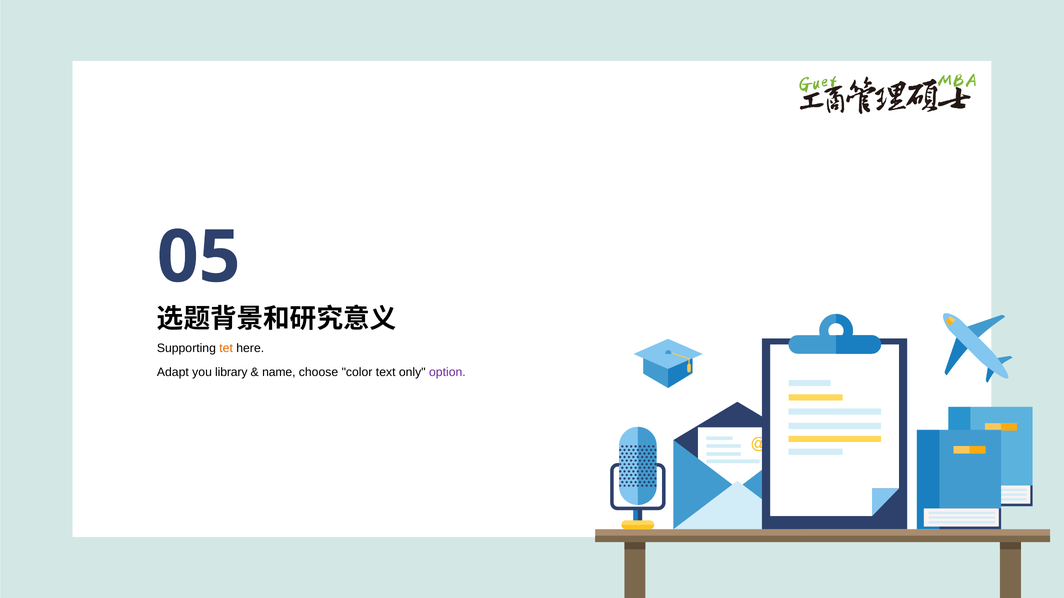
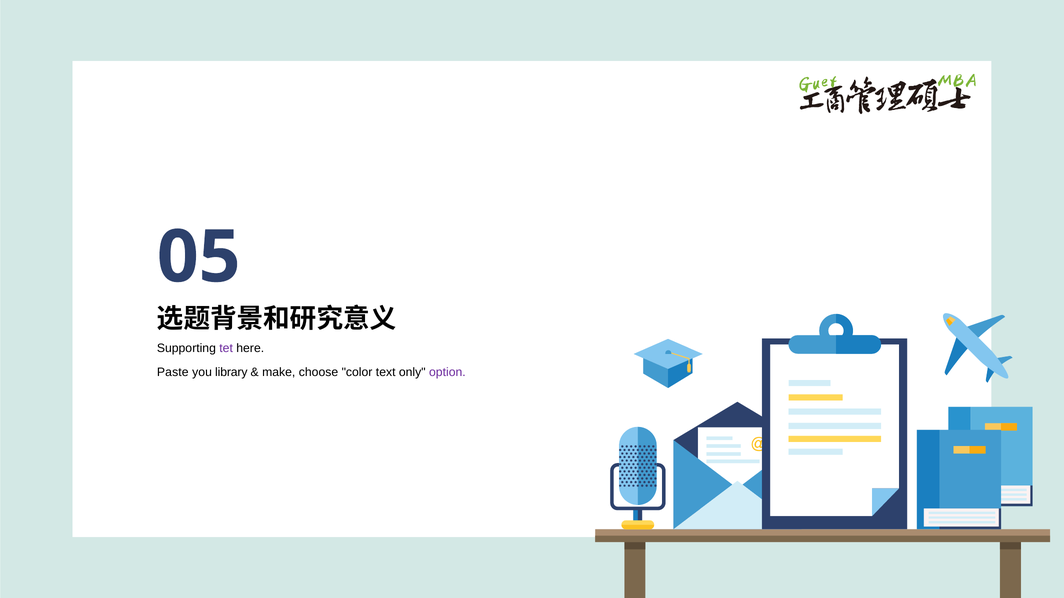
tet colour: orange -> purple
Adapt: Adapt -> Paste
name: name -> make
